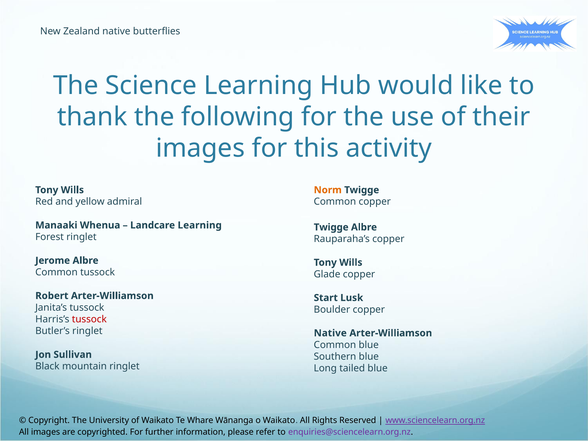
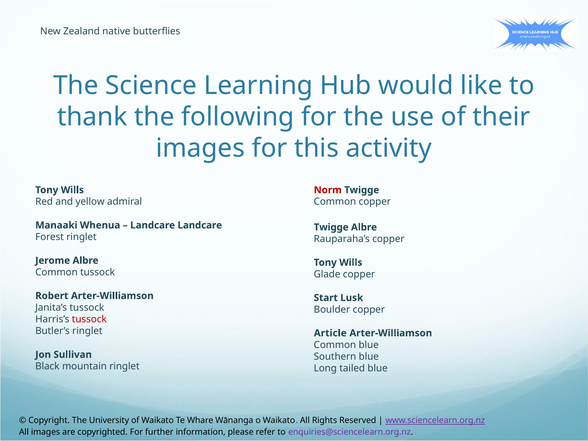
Norm colour: orange -> red
Landcare Learning: Learning -> Landcare
Native at (330, 333): Native -> Article
